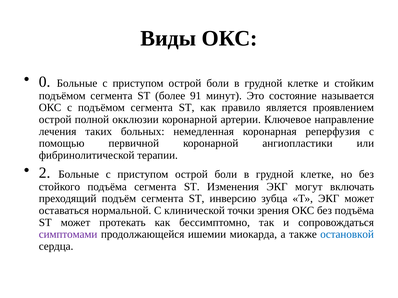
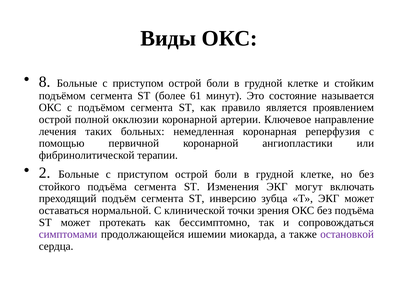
0: 0 -> 8
91: 91 -> 61
остановкой colour: blue -> purple
